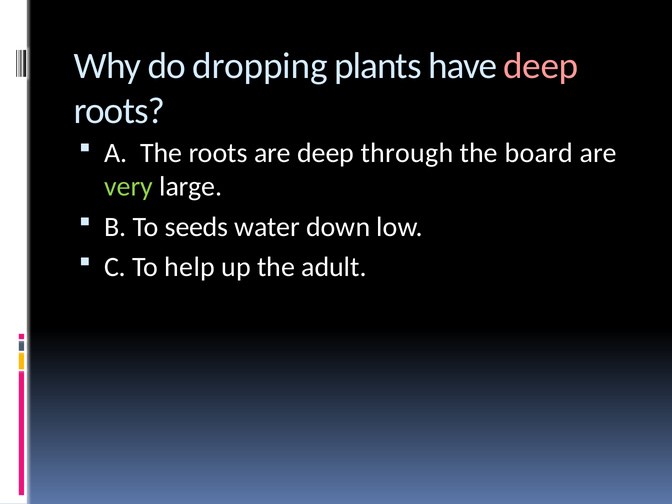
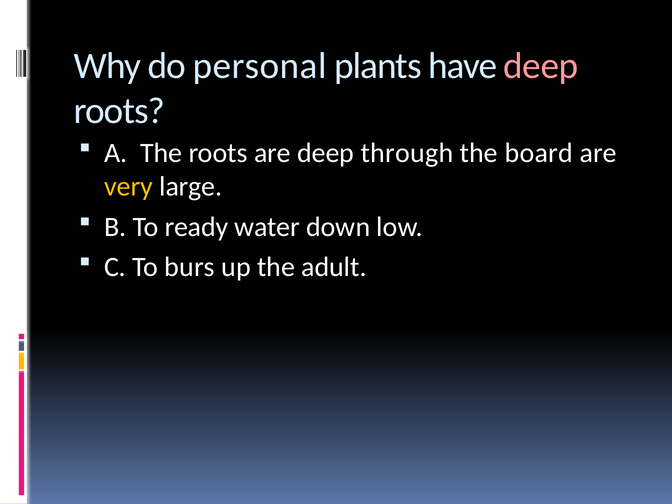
dropping: dropping -> personal
very colour: light green -> yellow
seeds: seeds -> ready
help: help -> burs
